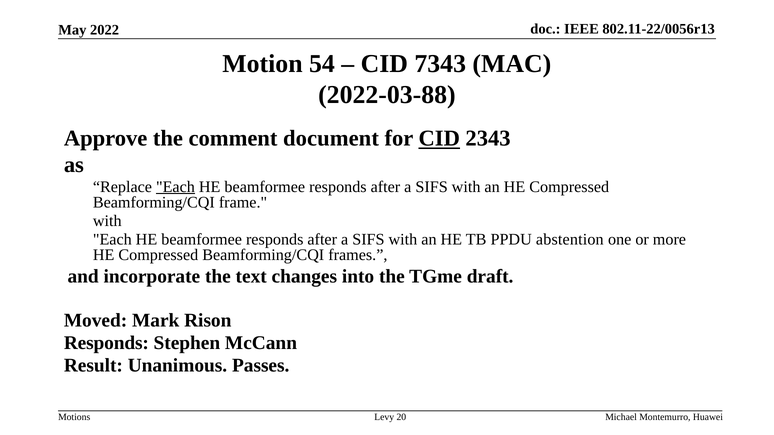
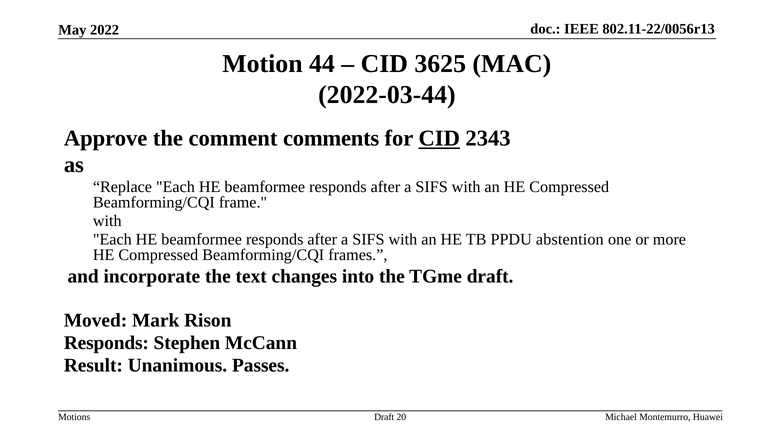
54: 54 -> 44
7343: 7343 -> 3625
2022-03-88: 2022-03-88 -> 2022-03-44
document: document -> comments
Each at (175, 187) underline: present -> none
Levy at (384, 418): Levy -> Draft
